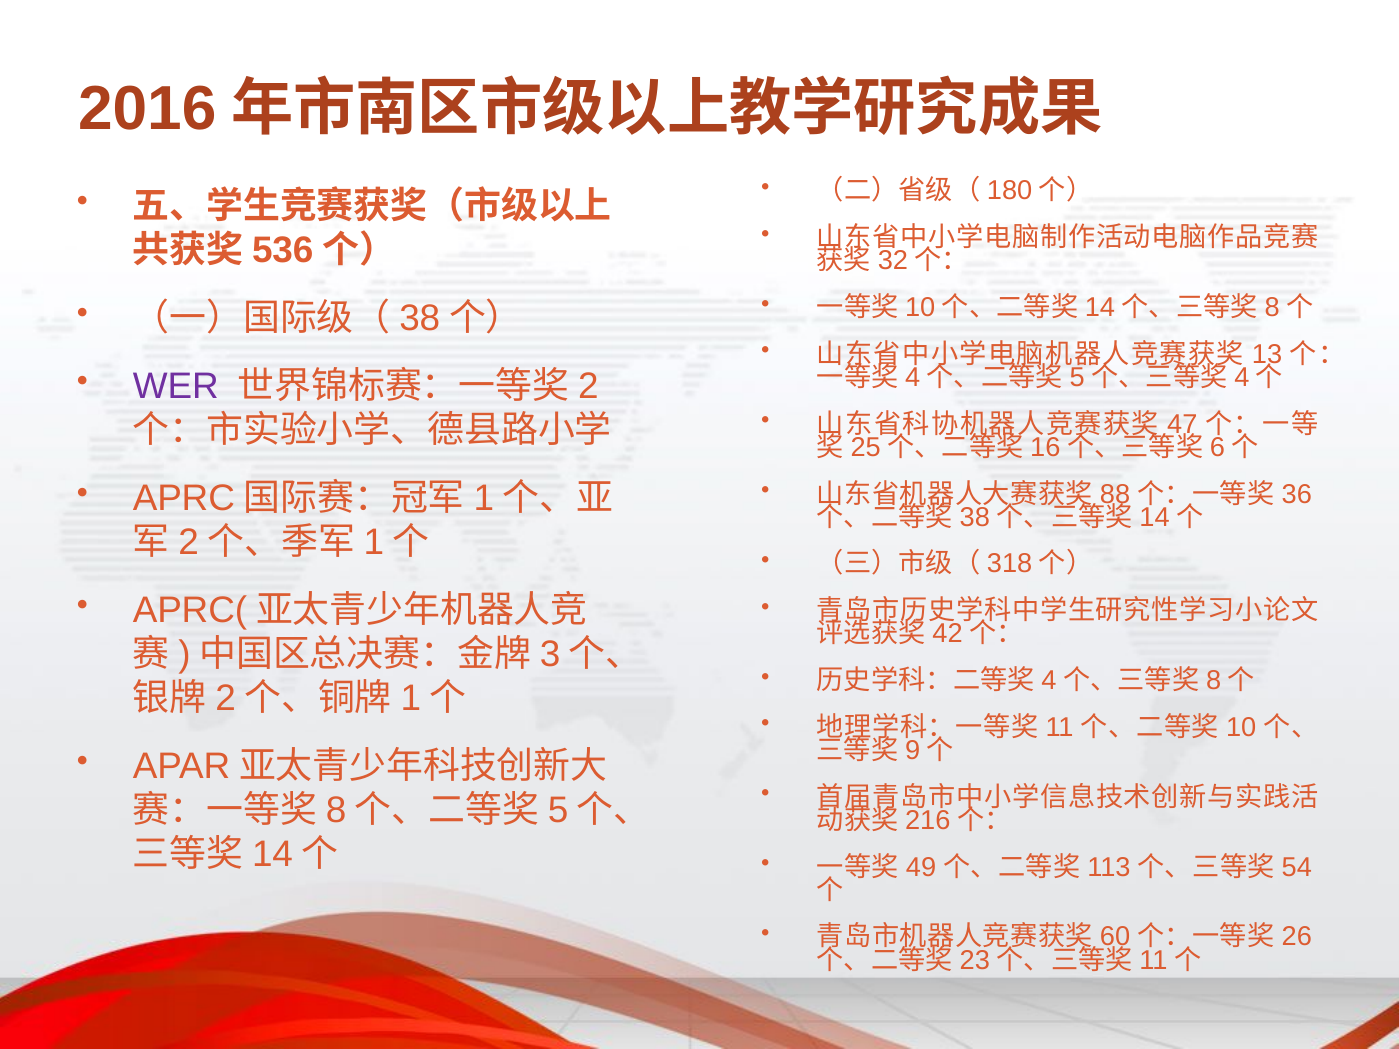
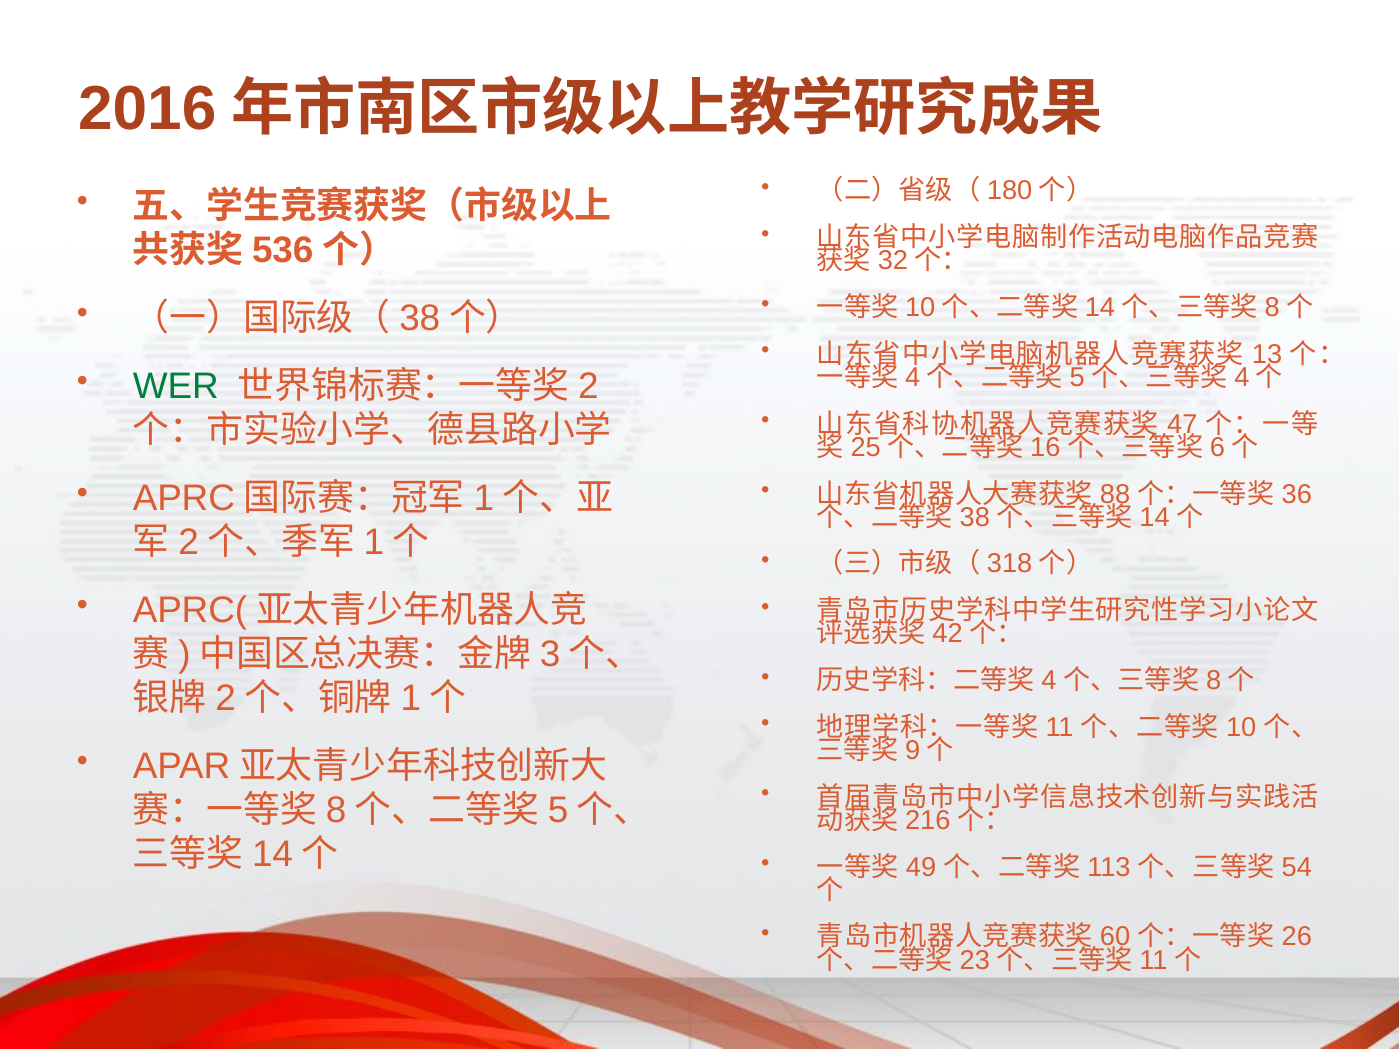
WER colour: purple -> green
